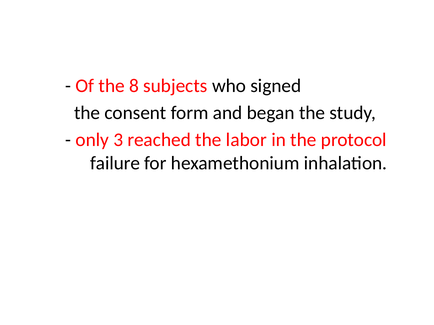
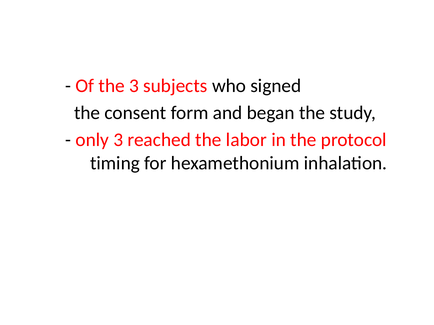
the 8: 8 -> 3
failure: failure -> timing
